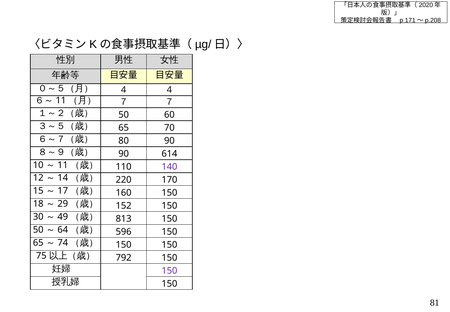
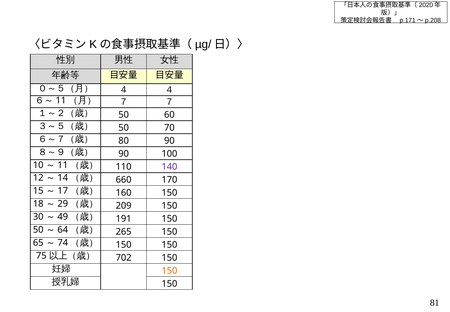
65 at (124, 128): 65 -> 50
614: 614 -> 100
220: 220 -> 660
152: 152 -> 209
813: 813 -> 191
596: 596 -> 265
792: 792 -> 702
150 at (169, 270) colour: purple -> orange
